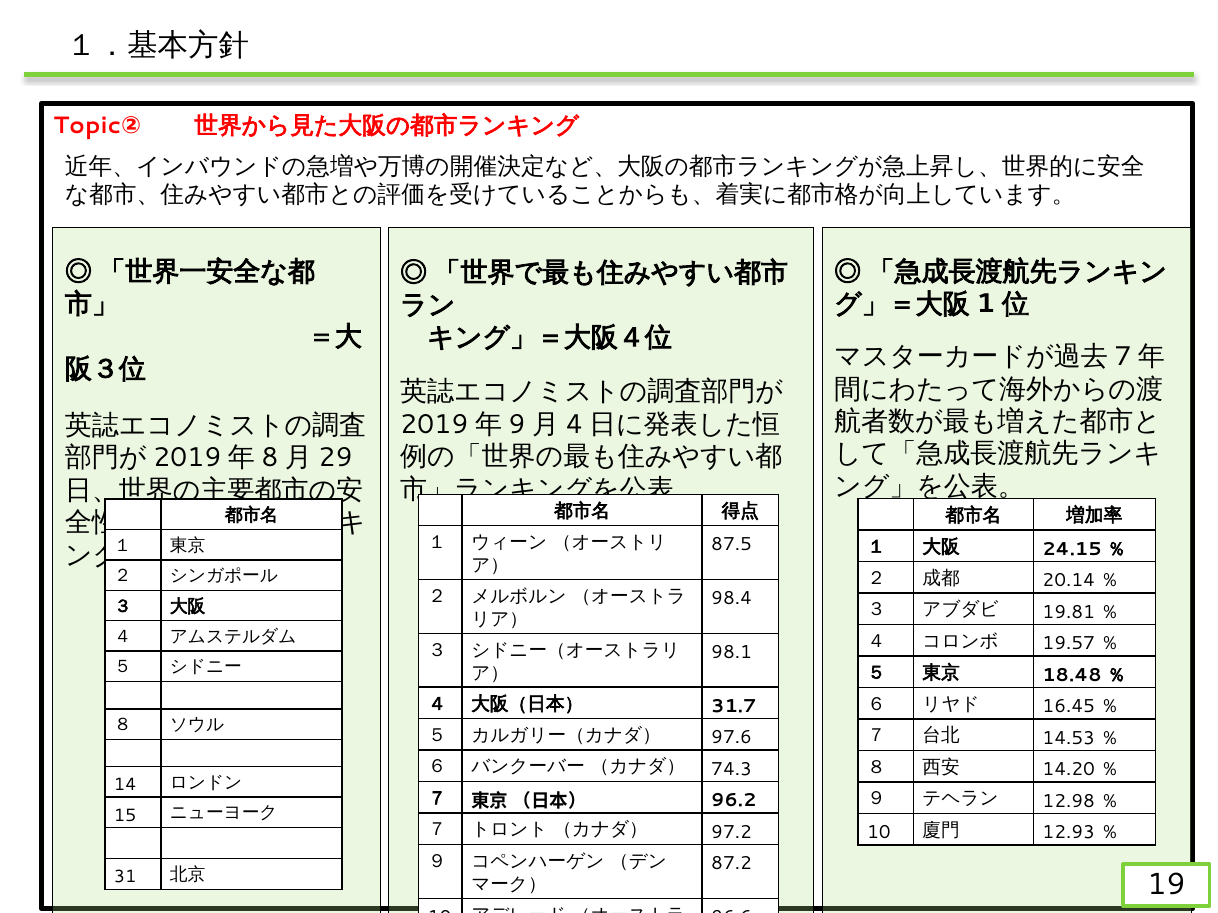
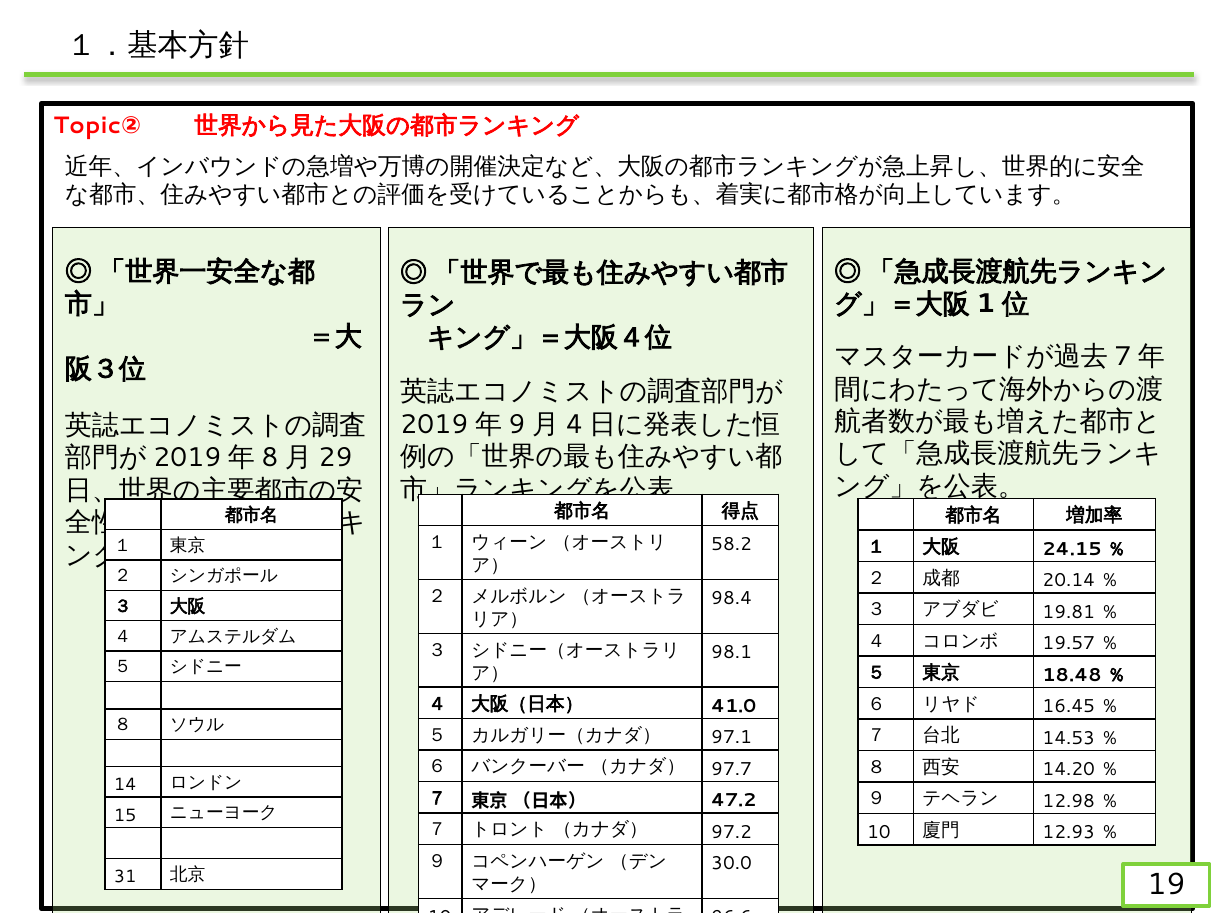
87.5: 87.5 -> 58.2
31.7: 31.7 -> 41.0
97.6: 97.6 -> 97.1
74.3: 74.3 -> 97.7
96.2: 96.2 -> 47.2
87.2: 87.2 -> 30.0
